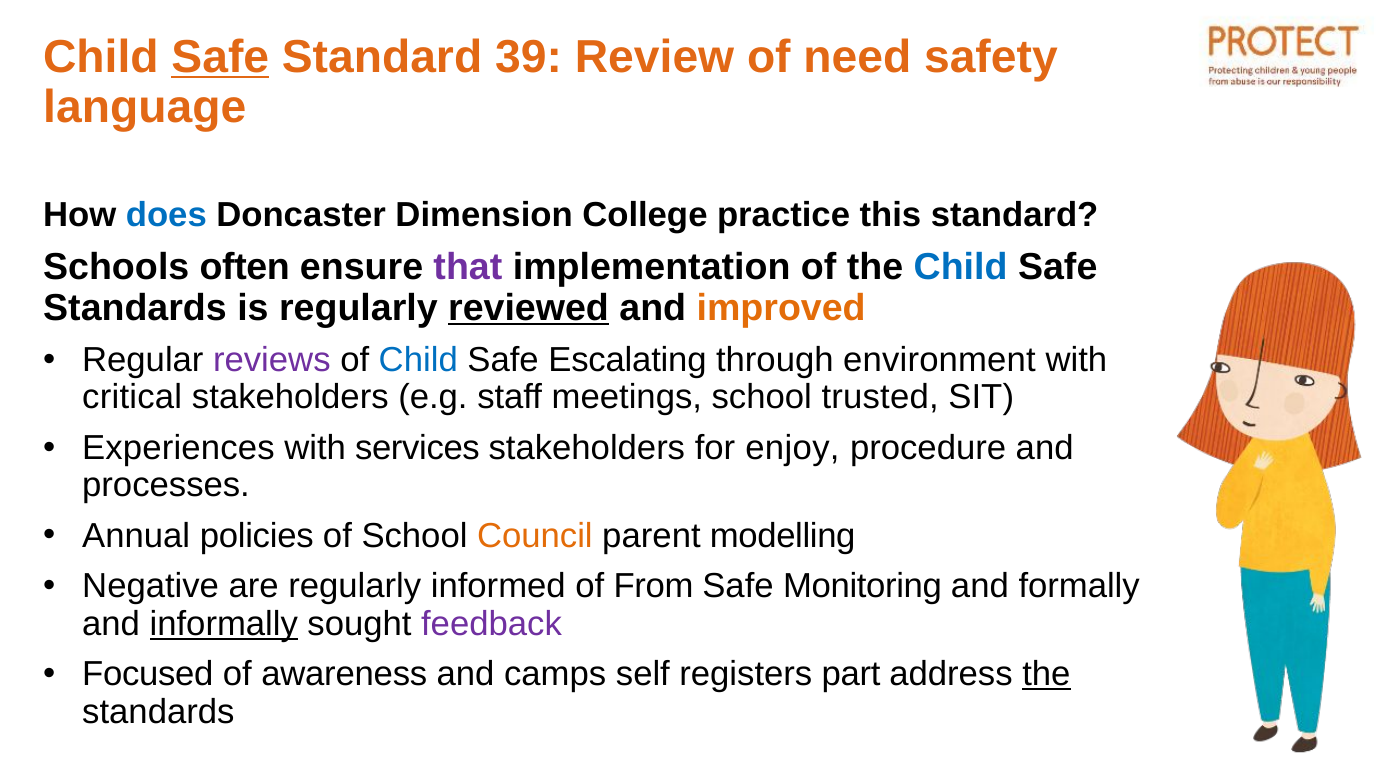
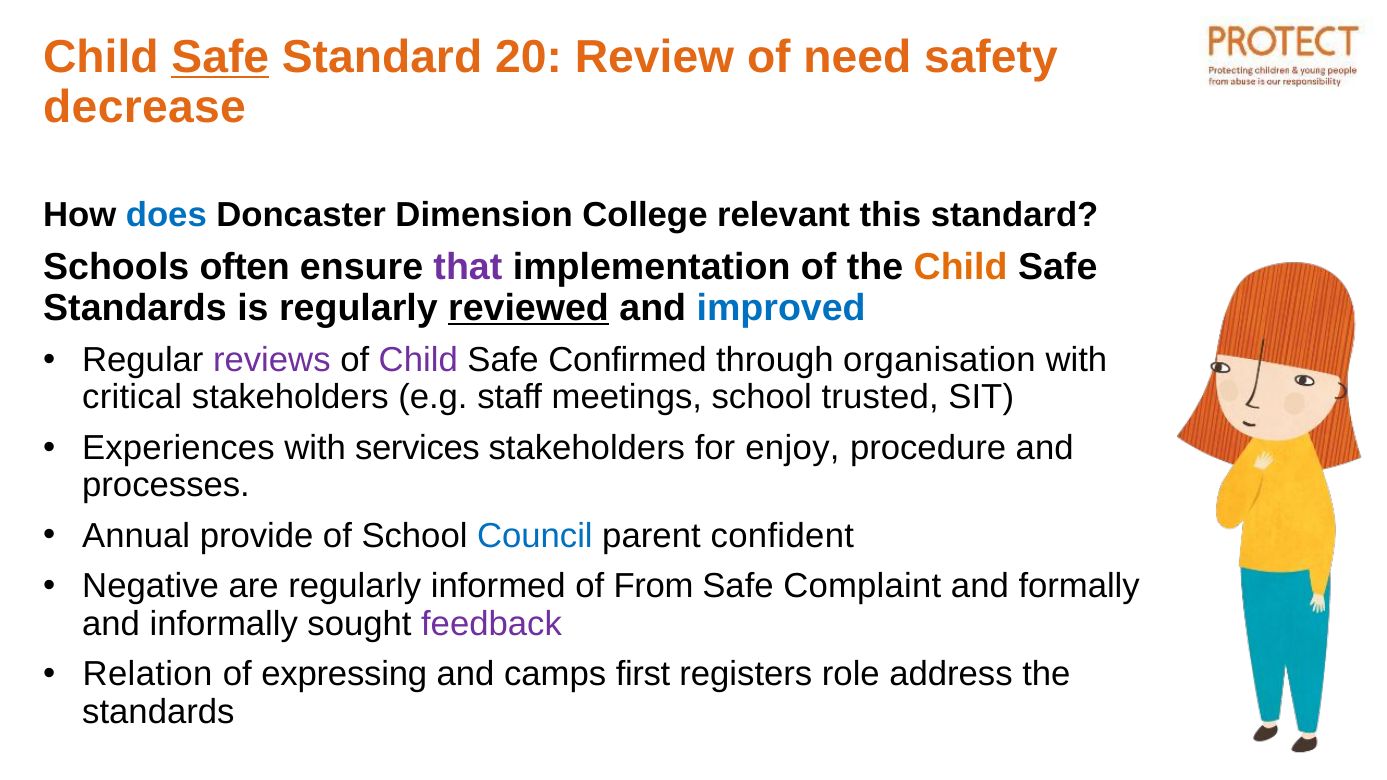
39: 39 -> 20
language: language -> decrease
practice: practice -> relevant
Child at (961, 268) colour: blue -> orange
improved colour: orange -> blue
Child at (418, 360) colour: blue -> purple
Escalating: Escalating -> Confirmed
environment: environment -> organisation
policies: policies -> provide
Council colour: orange -> blue
modelling: modelling -> confident
Monitoring: Monitoring -> Complaint
informally underline: present -> none
Focused: Focused -> Relation
awareness: awareness -> expressing
self: self -> first
part: part -> role
the at (1046, 674) underline: present -> none
